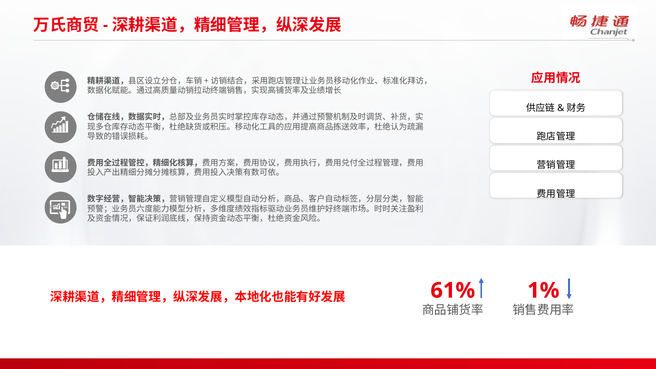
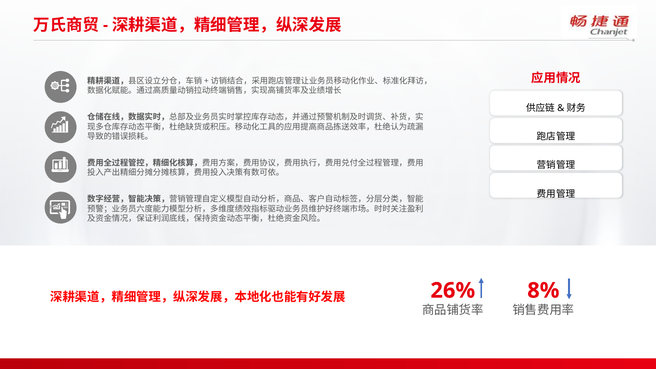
1%: 1% -> 8%
61%: 61% -> 26%
